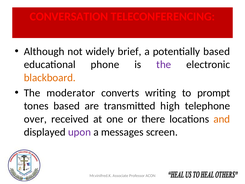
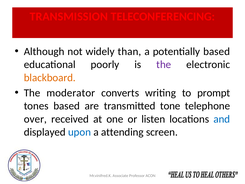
CONVERSATION: CONVERSATION -> TRANSMISSION
brief: brief -> than
phone: phone -> poorly
high: high -> tone
there: there -> listen
and colour: orange -> blue
upon colour: purple -> blue
messages: messages -> attending
